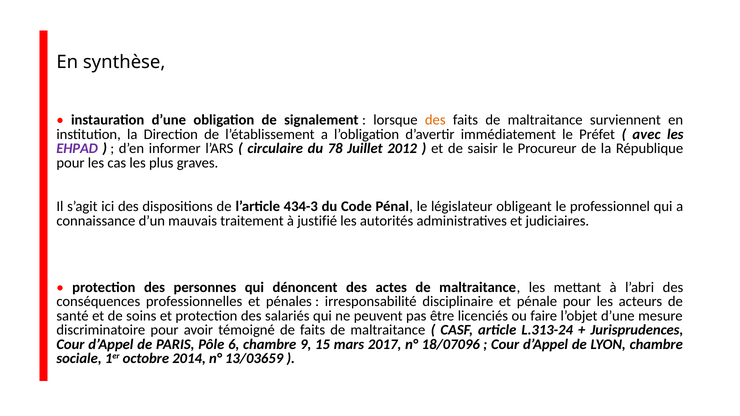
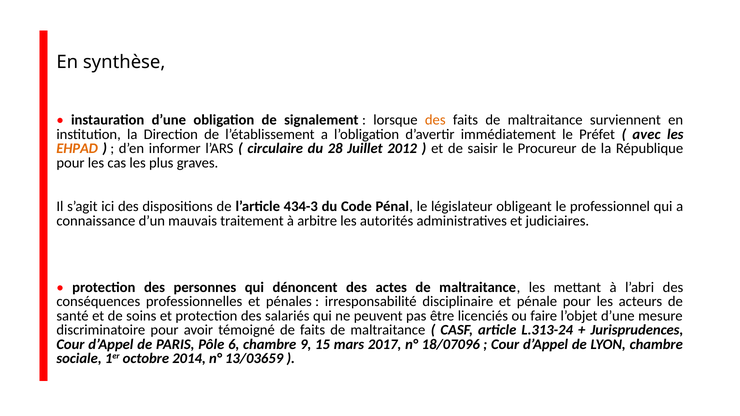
EHPAD colour: purple -> orange
78: 78 -> 28
justifié: justifié -> arbitre
